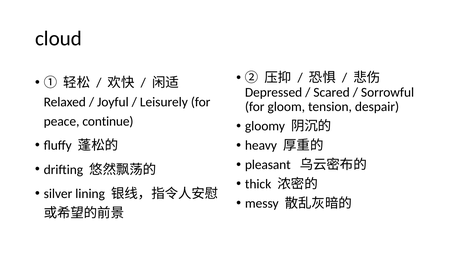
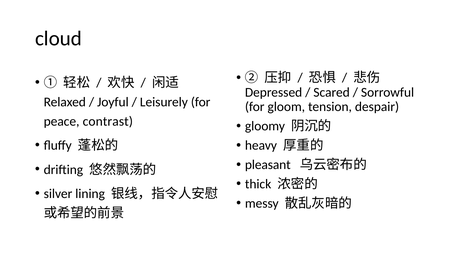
continue: continue -> contrast
